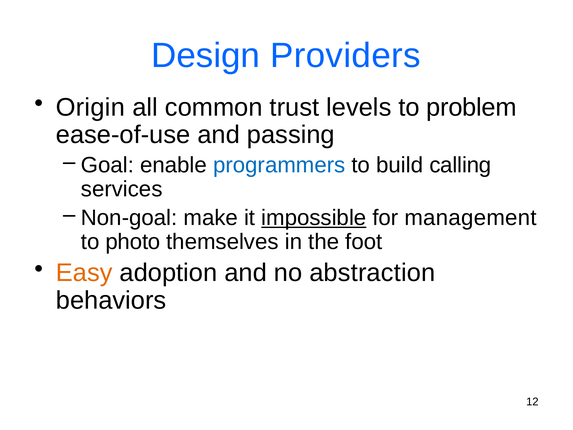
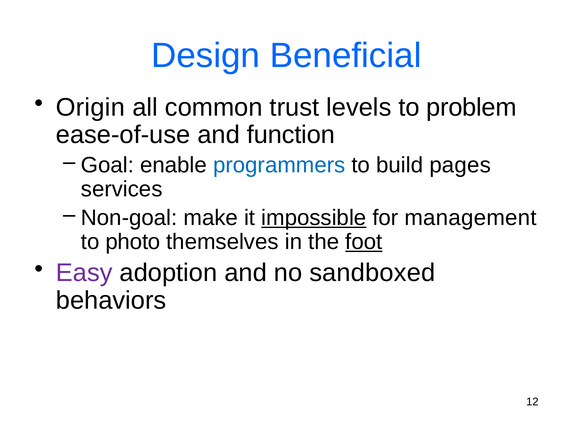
Providers: Providers -> Beneficial
passing: passing -> function
calling: calling -> pages
foot underline: none -> present
Easy colour: orange -> purple
abstraction: abstraction -> sandboxed
